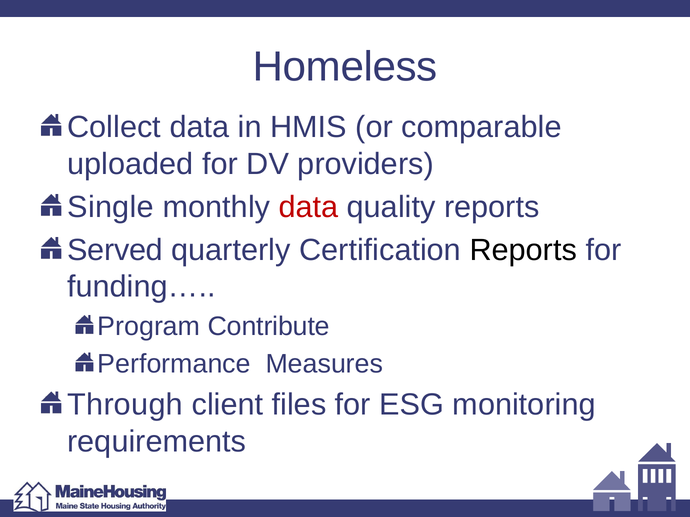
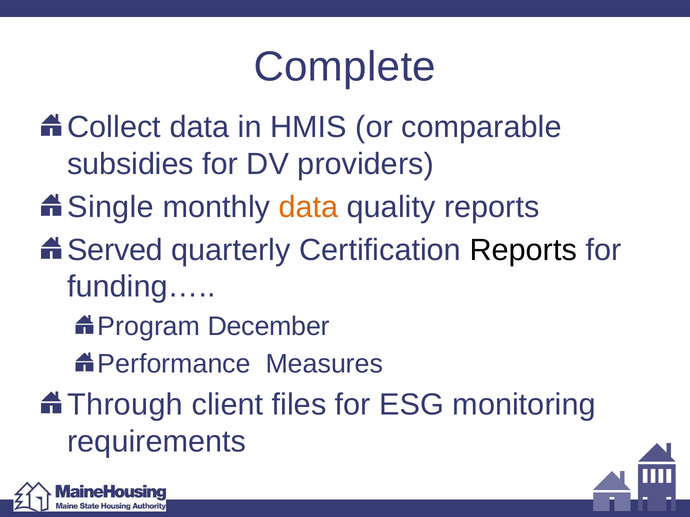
Homeless: Homeless -> Complete
uploaded: uploaded -> subsidies
data at (309, 207) colour: red -> orange
Contribute: Contribute -> December
